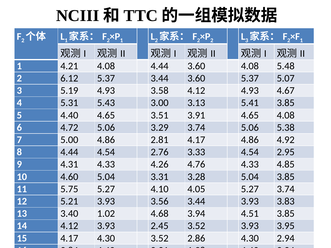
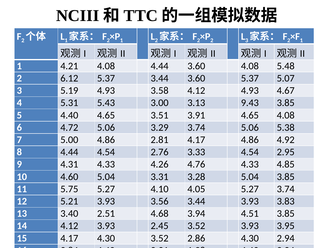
5.41: 5.41 -> 9.43
1.02: 1.02 -> 2.51
